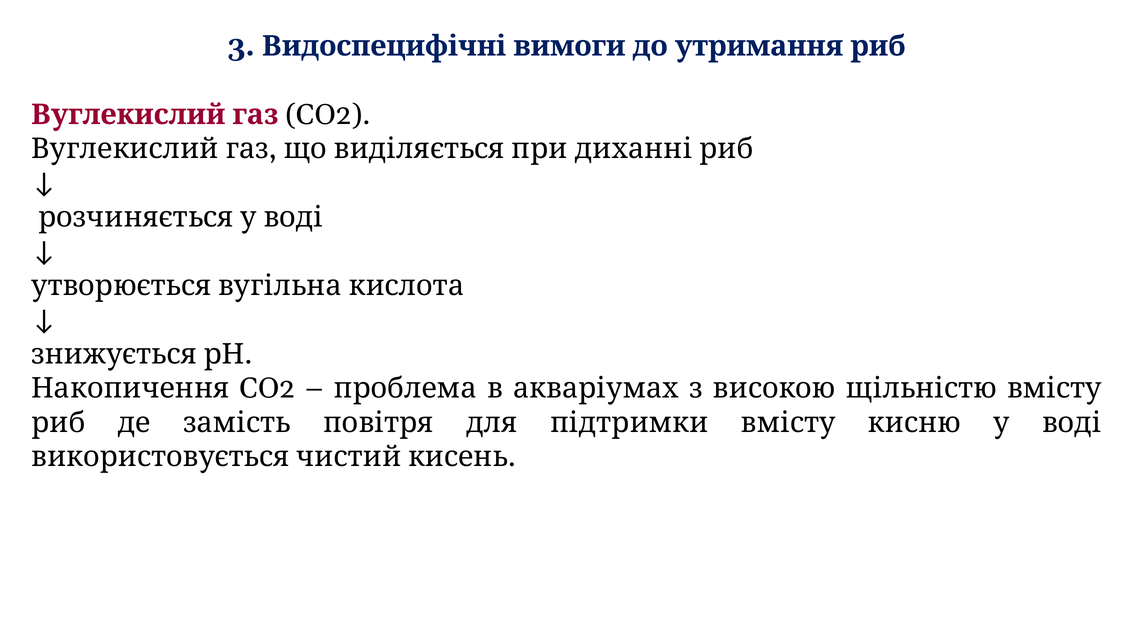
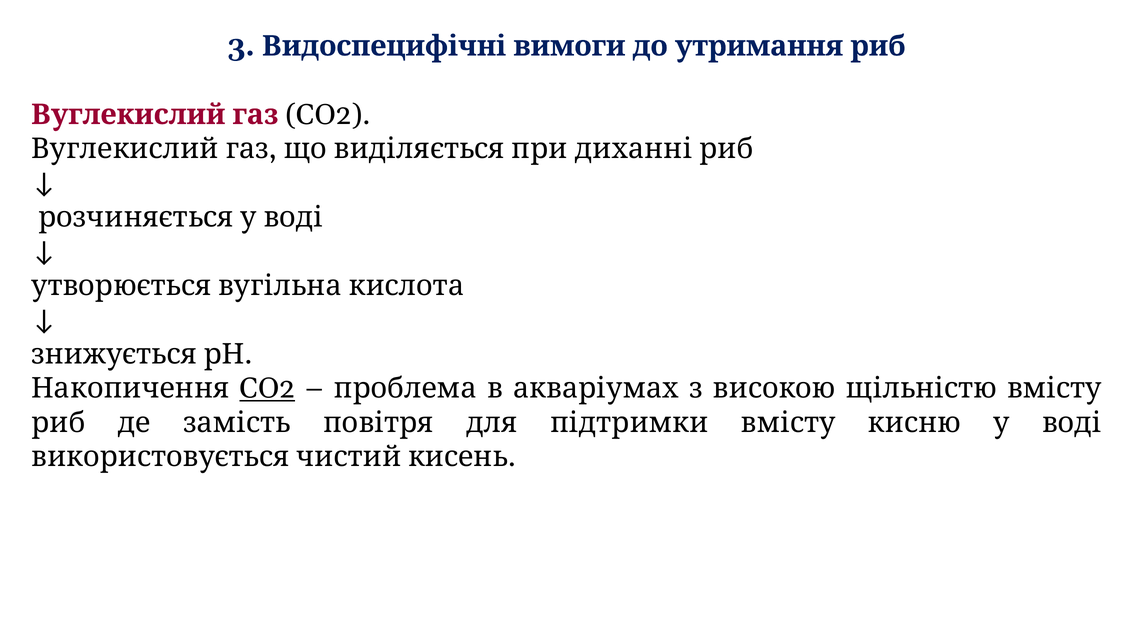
CO2 at (267, 389) underline: none -> present
